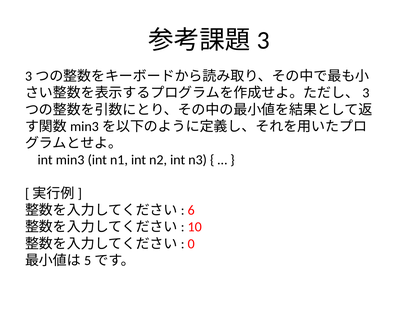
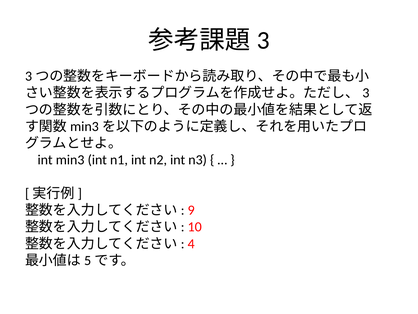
6: 6 -> 9
0: 0 -> 4
